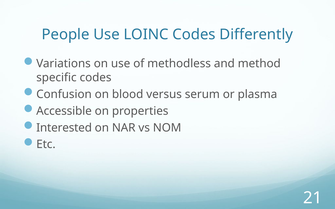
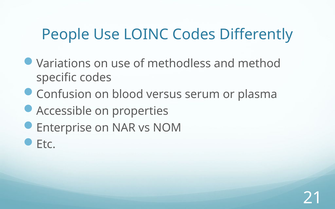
Interested: Interested -> Enterprise
